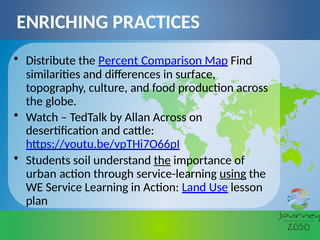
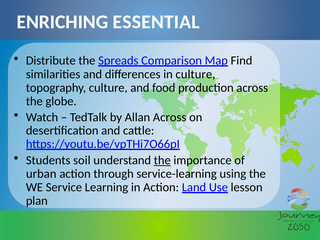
PRACTICES: PRACTICES -> ESSENTIAL
Percent: Percent -> Spreads
in surface: surface -> culture
using underline: present -> none
